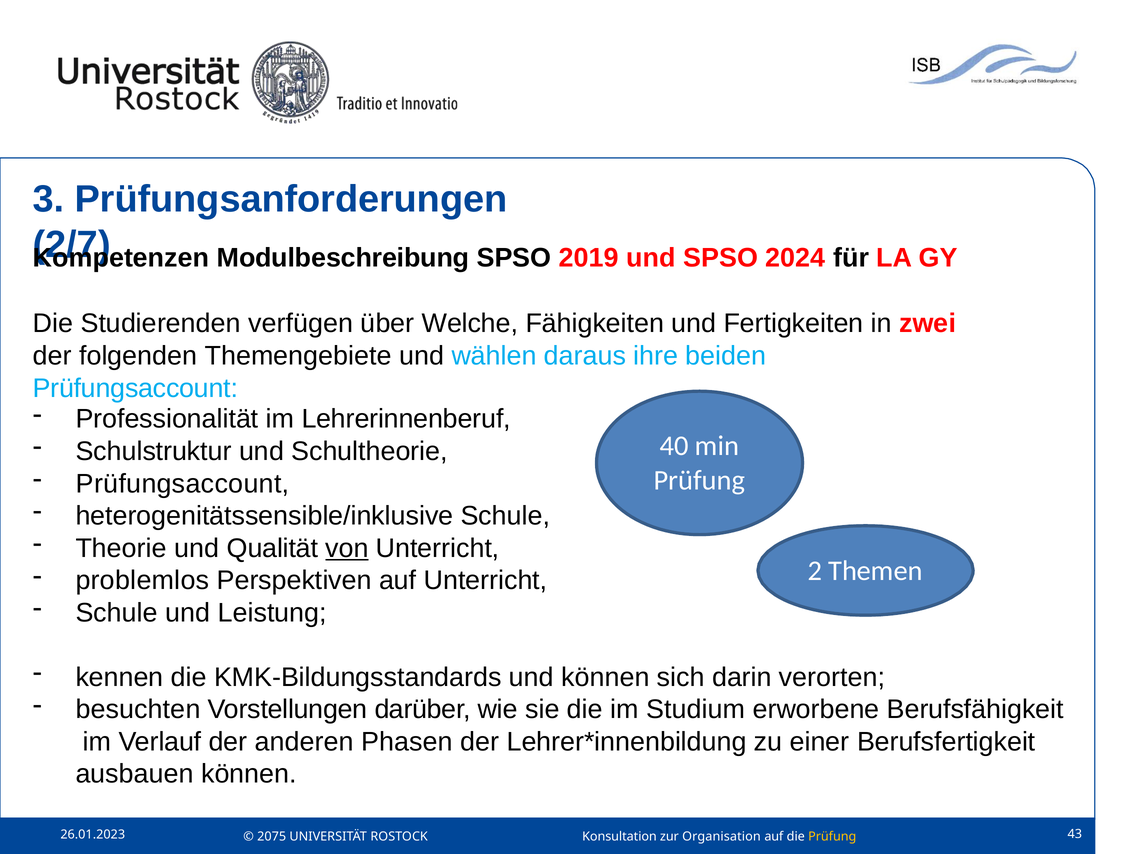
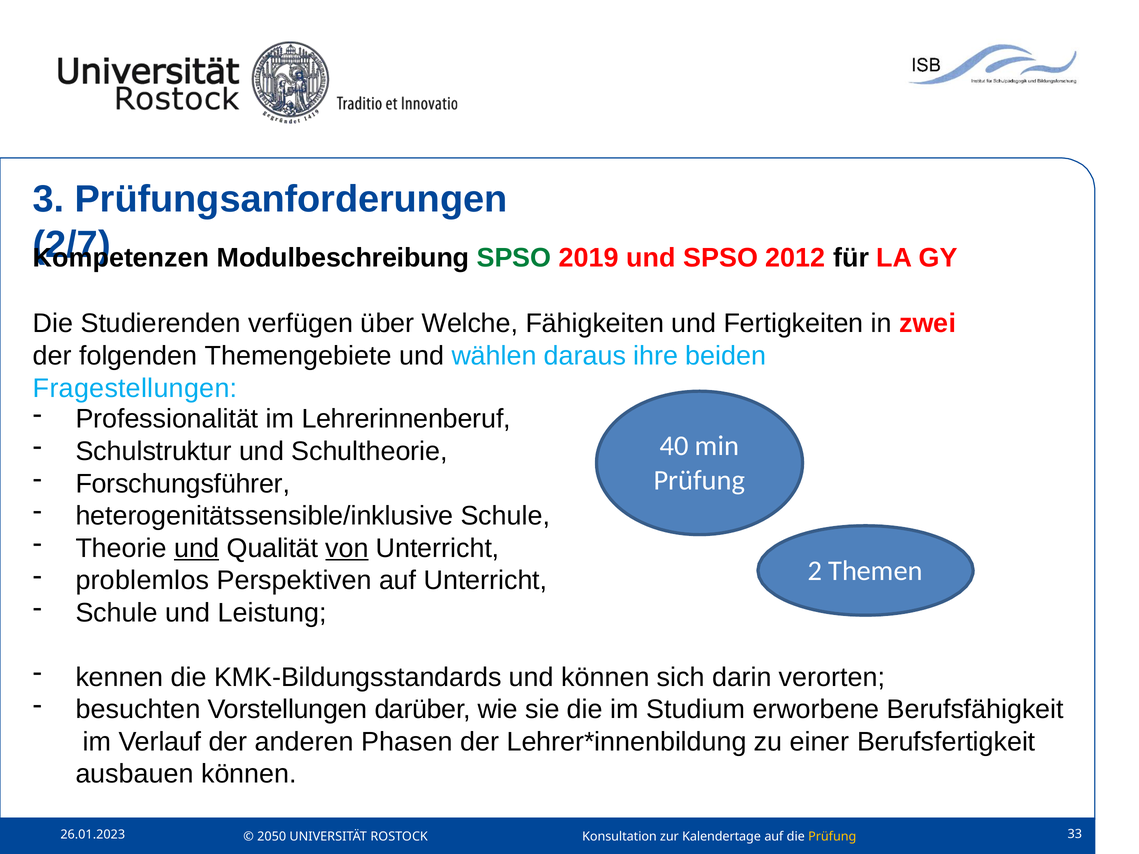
SPSO at (514, 258) colour: black -> green
2024: 2024 -> 2012
Prüfungsaccount at (135, 388): Prüfungsaccount -> Fragestellungen
Prüfungsaccount at (183, 484): Prüfungsaccount -> Forschungsführer
und at (197, 548) underline: none -> present
43: 43 -> 33
2075: 2075 -> 2050
Organisation: Organisation -> Kalendertage
